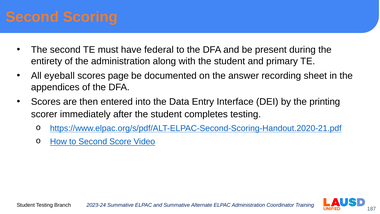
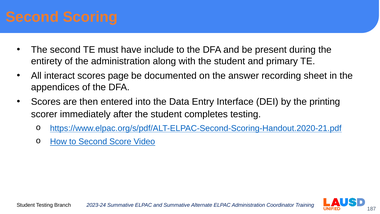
federal: federal -> include
eyeball: eyeball -> interact
